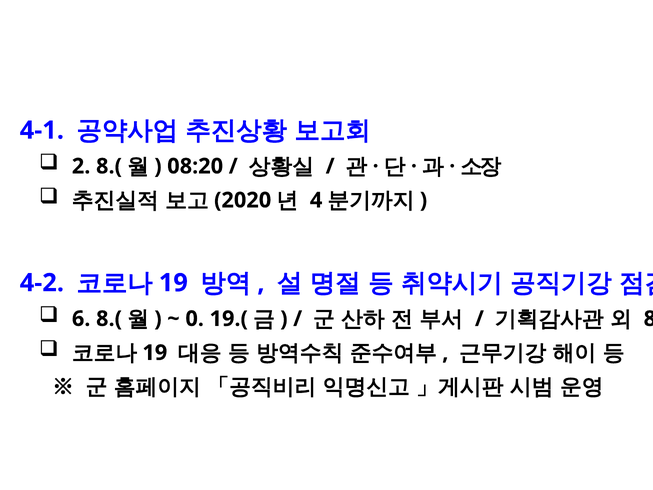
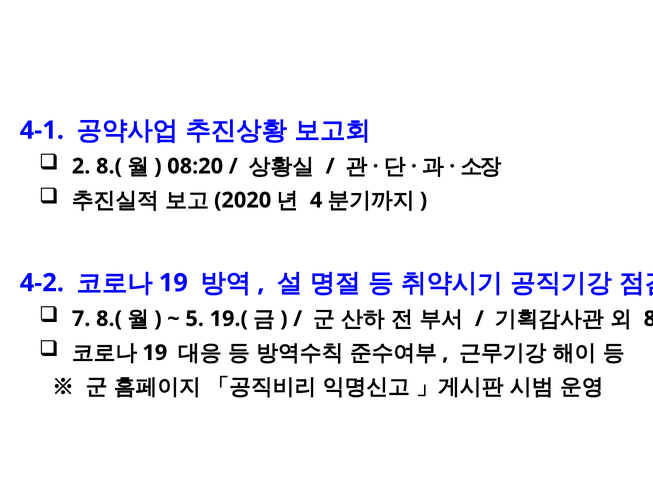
6: 6 -> 7
0: 0 -> 5
